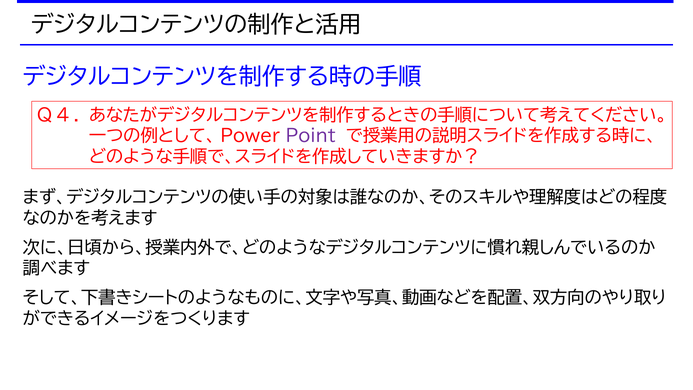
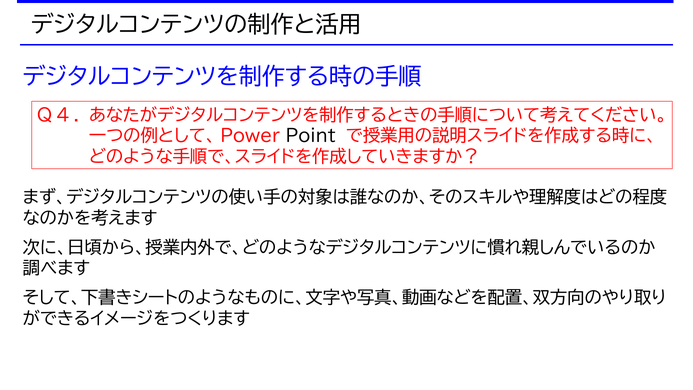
Point colour: purple -> black
